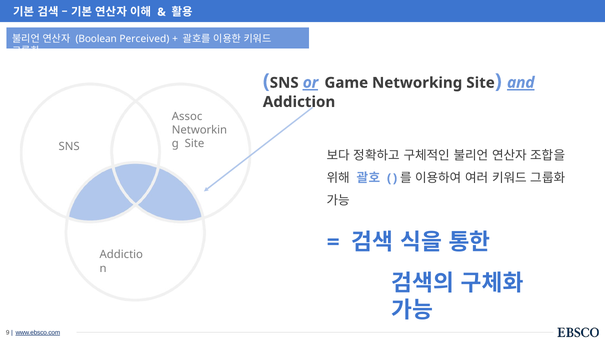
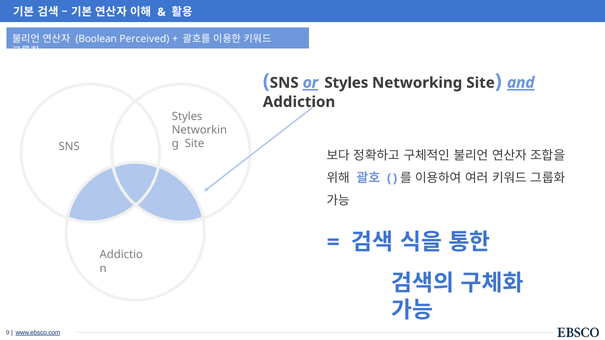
or Game: Game -> Styles
Assoc at (187, 116): Assoc -> Styles
